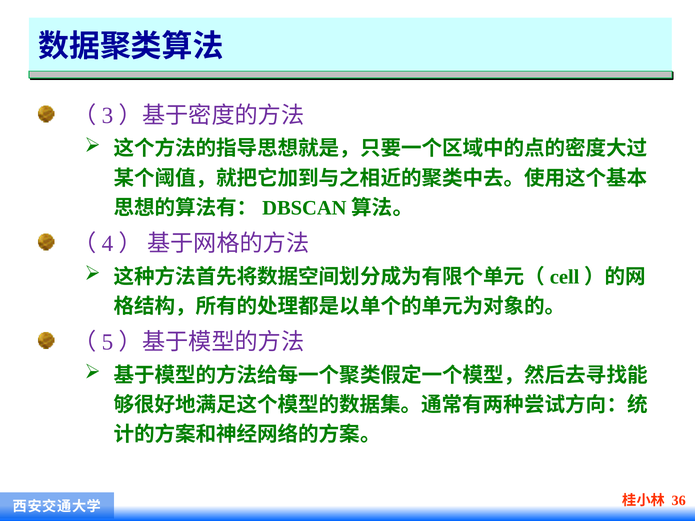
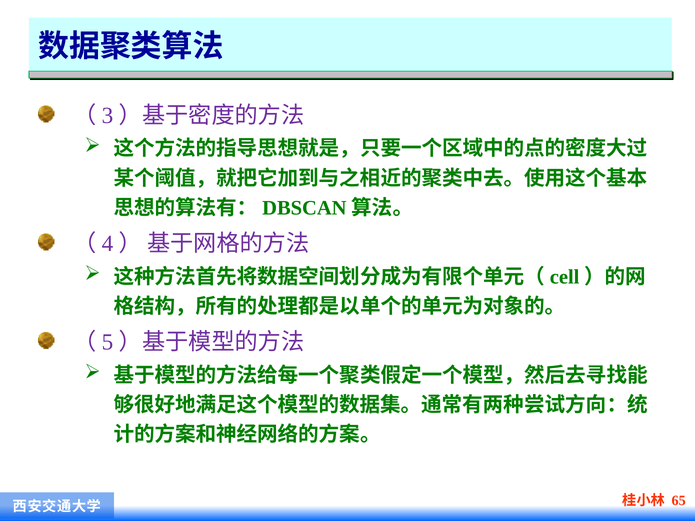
36: 36 -> 65
